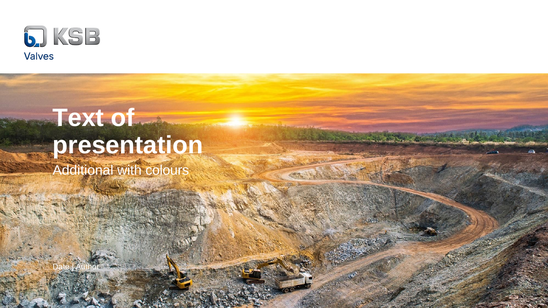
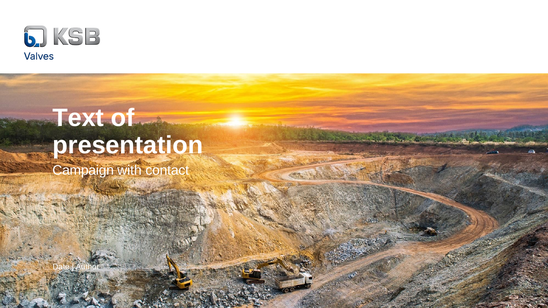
Additional: Additional -> Campaign
colours: colours -> contact
